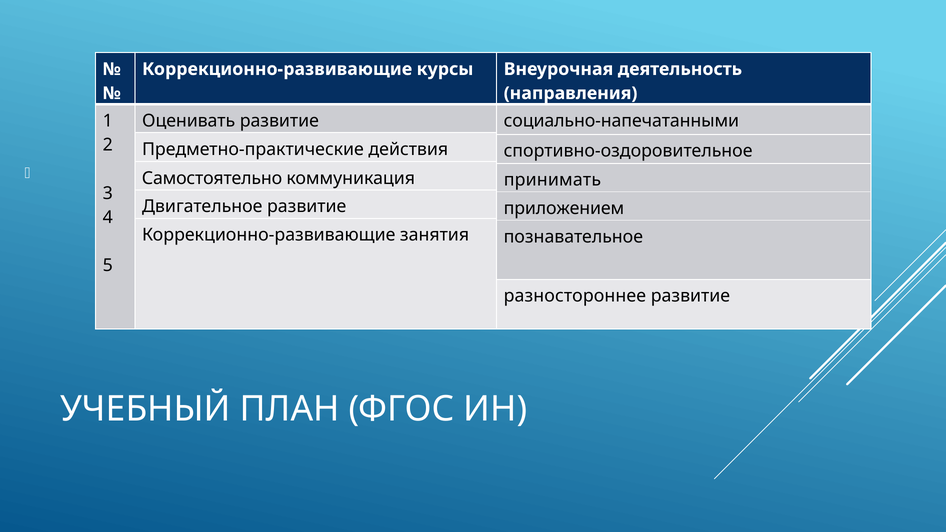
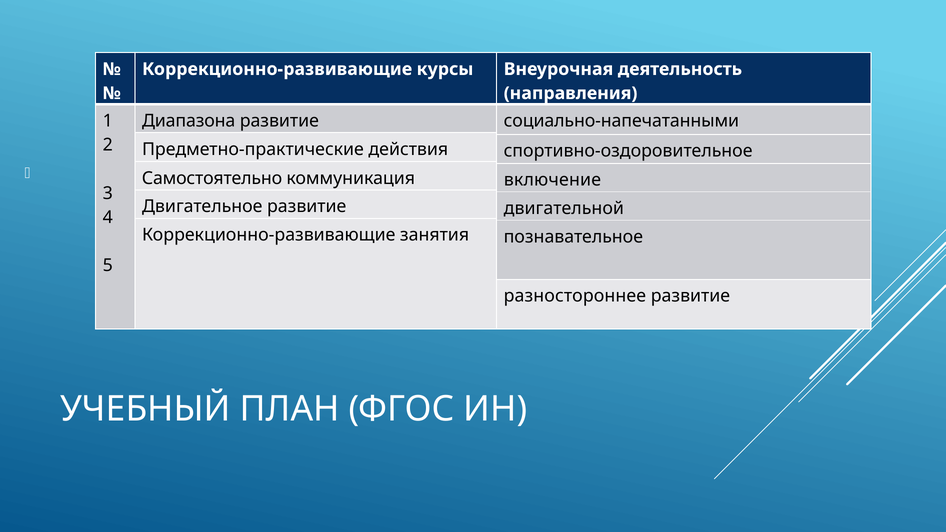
Оценивать: Оценивать -> Диапазона
принимать: принимать -> включение
приложением: приложением -> двигательной
